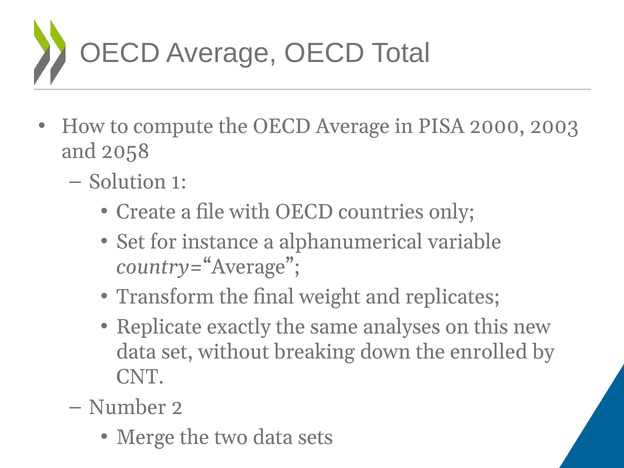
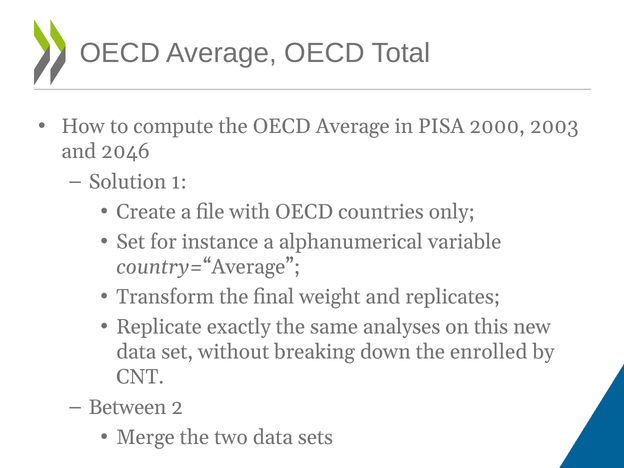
2058: 2058 -> 2046
Number: Number -> Between
